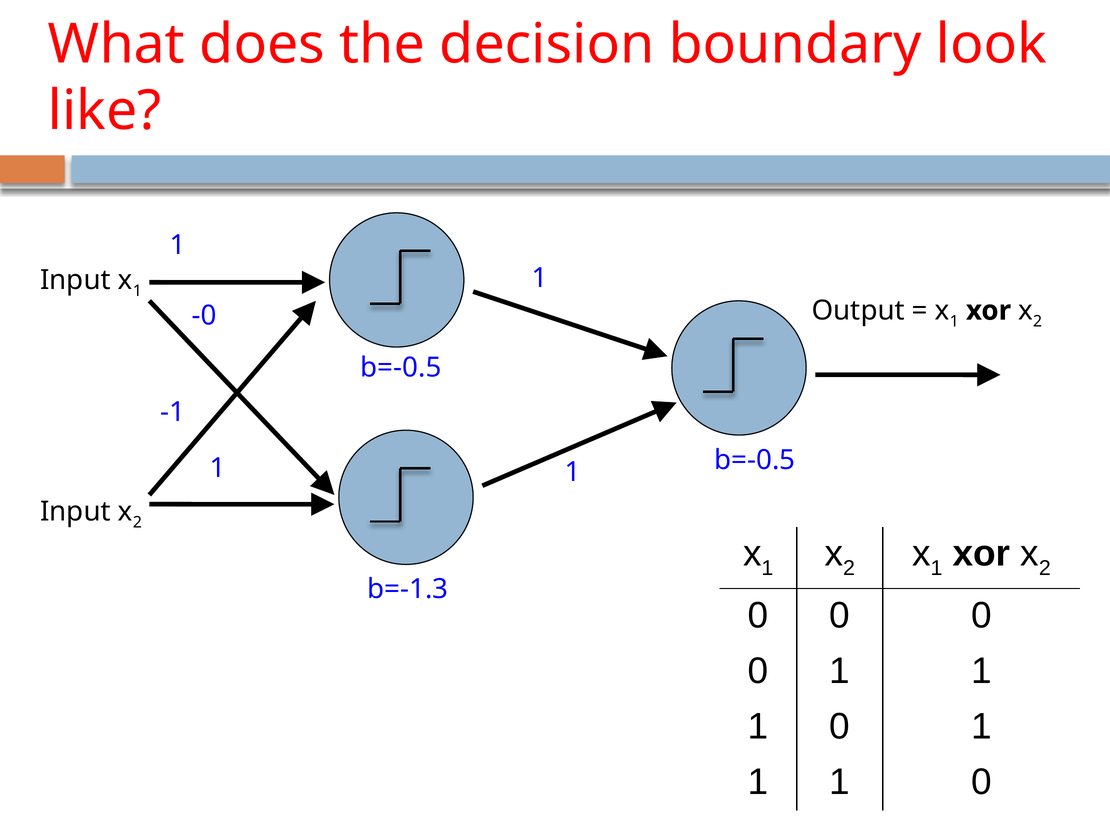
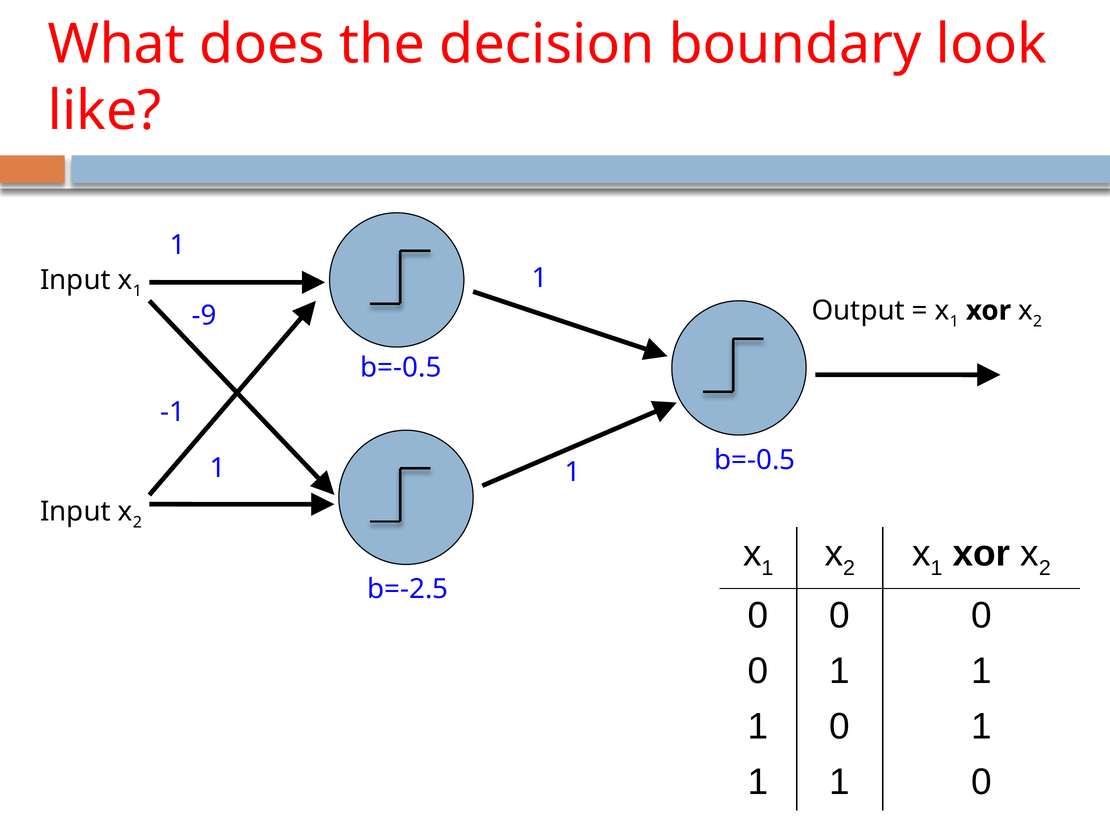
-0: -0 -> -9
b=-1.3: b=-1.3 -> b=-2.5
